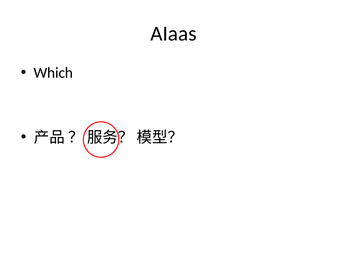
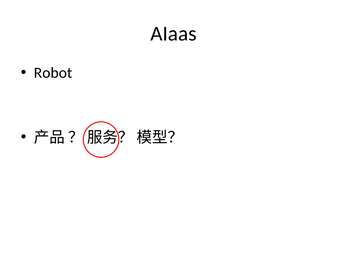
Which: Which -> Robot
